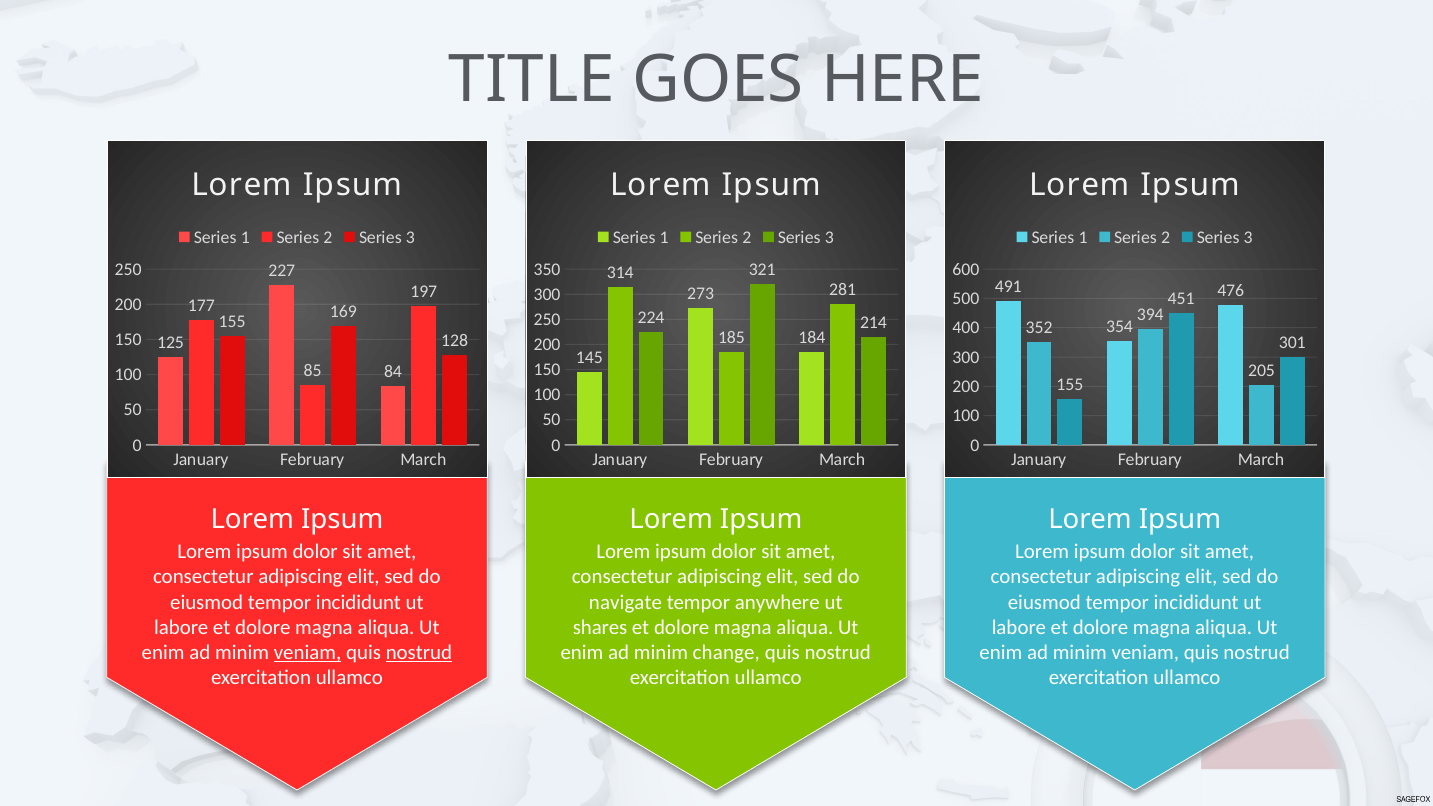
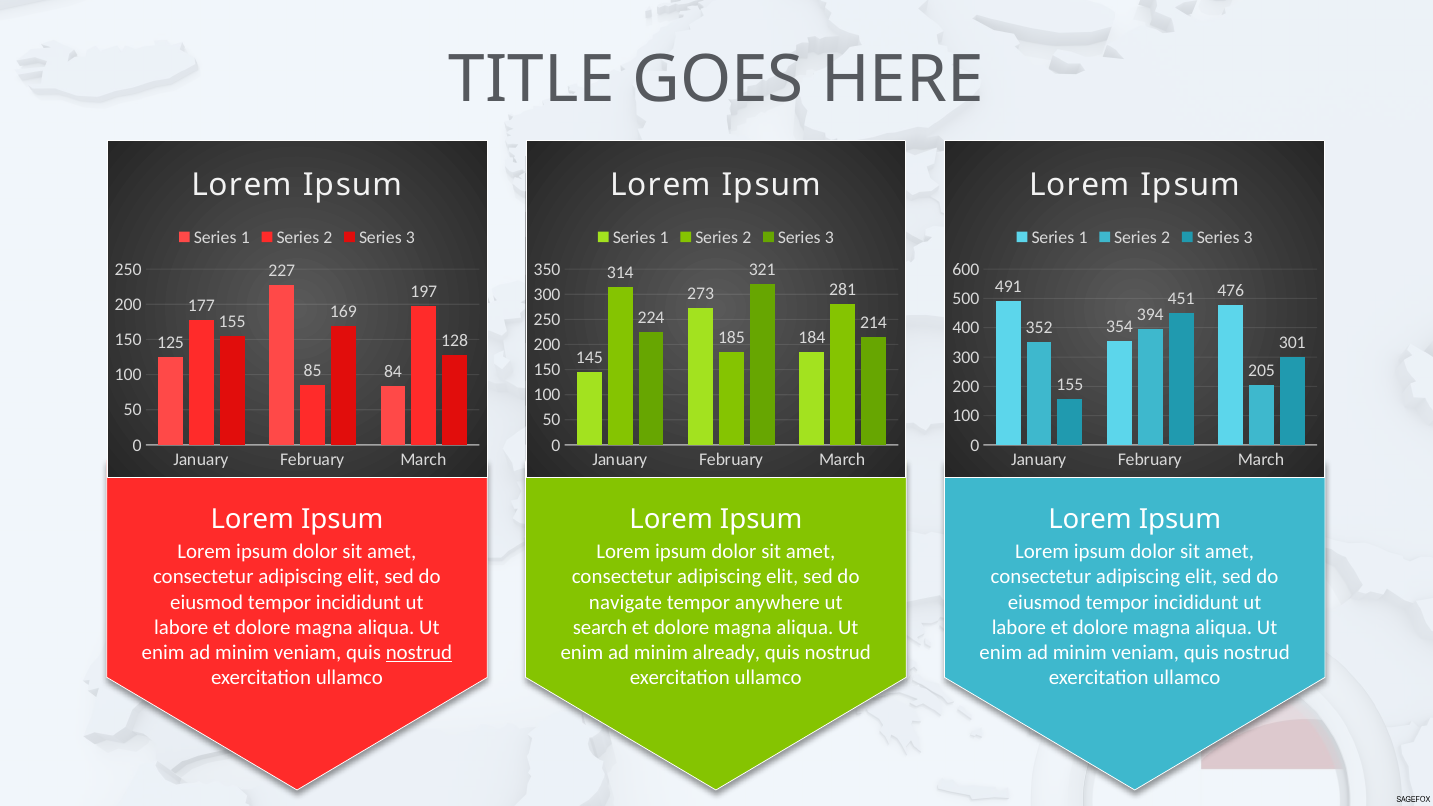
shares: shares -> search
veniam at (308, 652) underline: present -> none
change: change -> already
